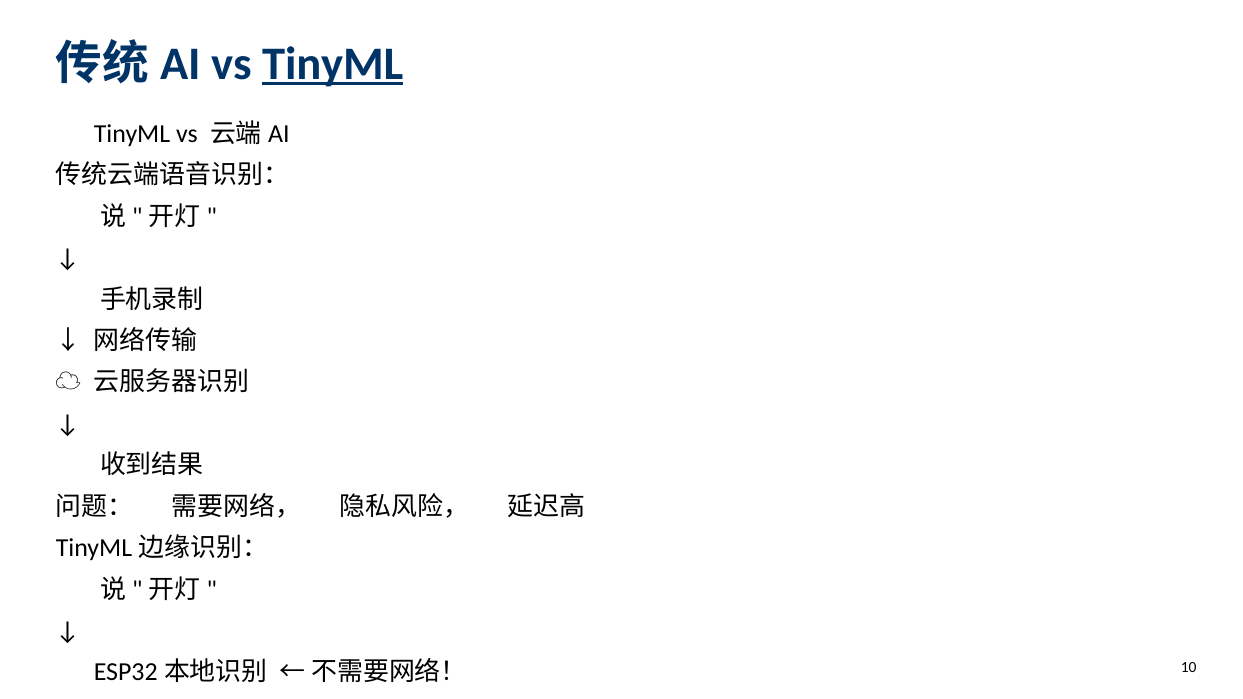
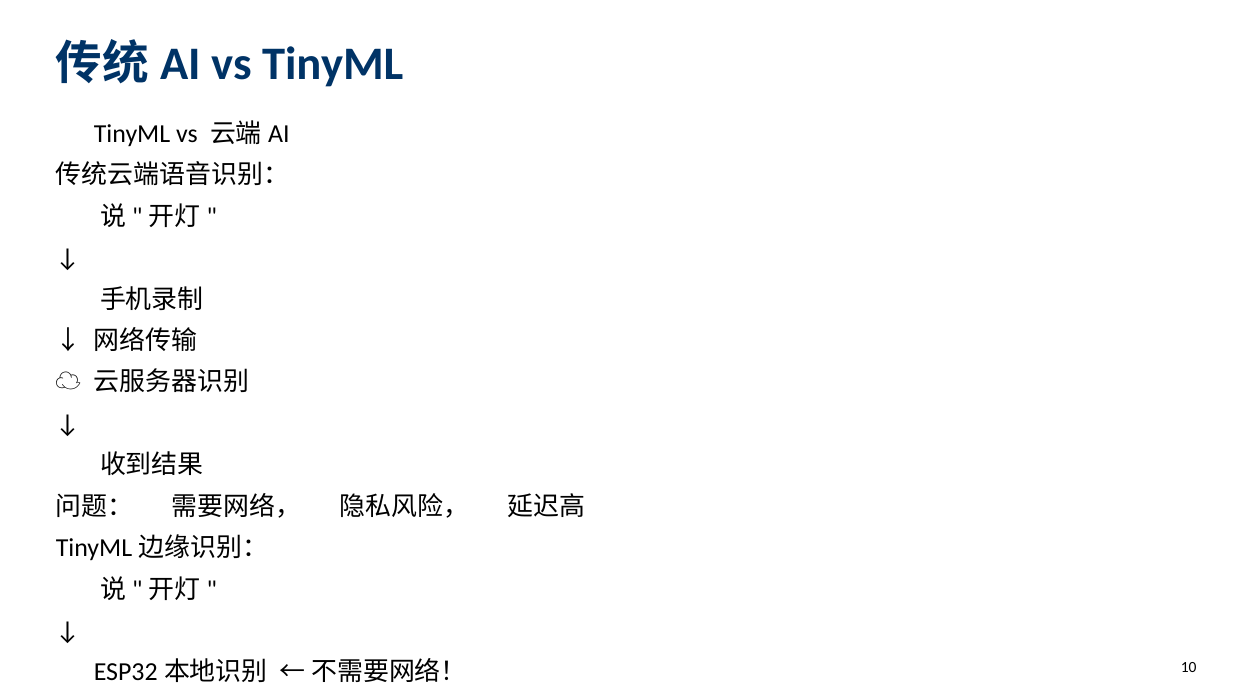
TinyML underline: present -> none
